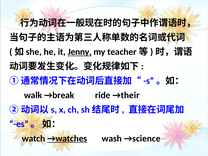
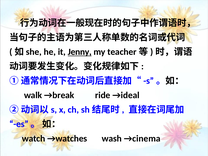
→their: →their -> →ideal
→watches underline: present -> none
→science: →science -> →cinema
